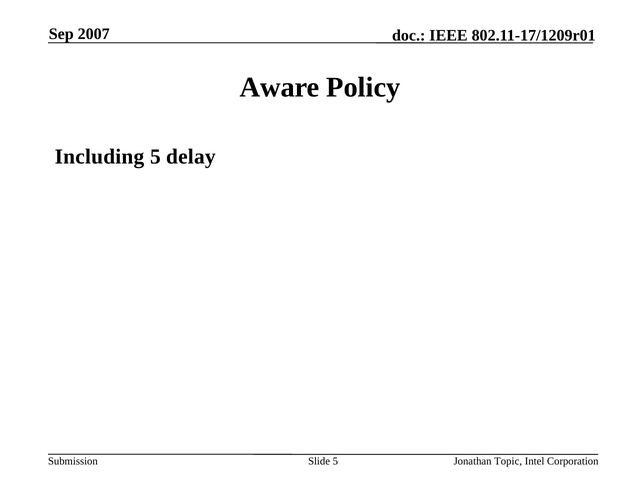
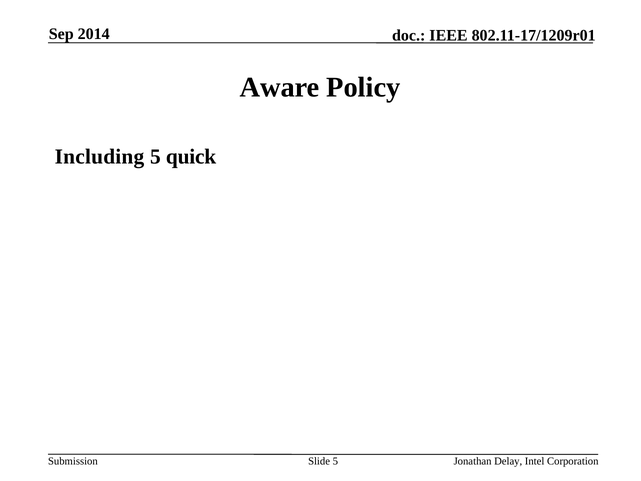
2007: 2007 -> 2014
delay: delay -> quick
Topic: Topic -> Delay
